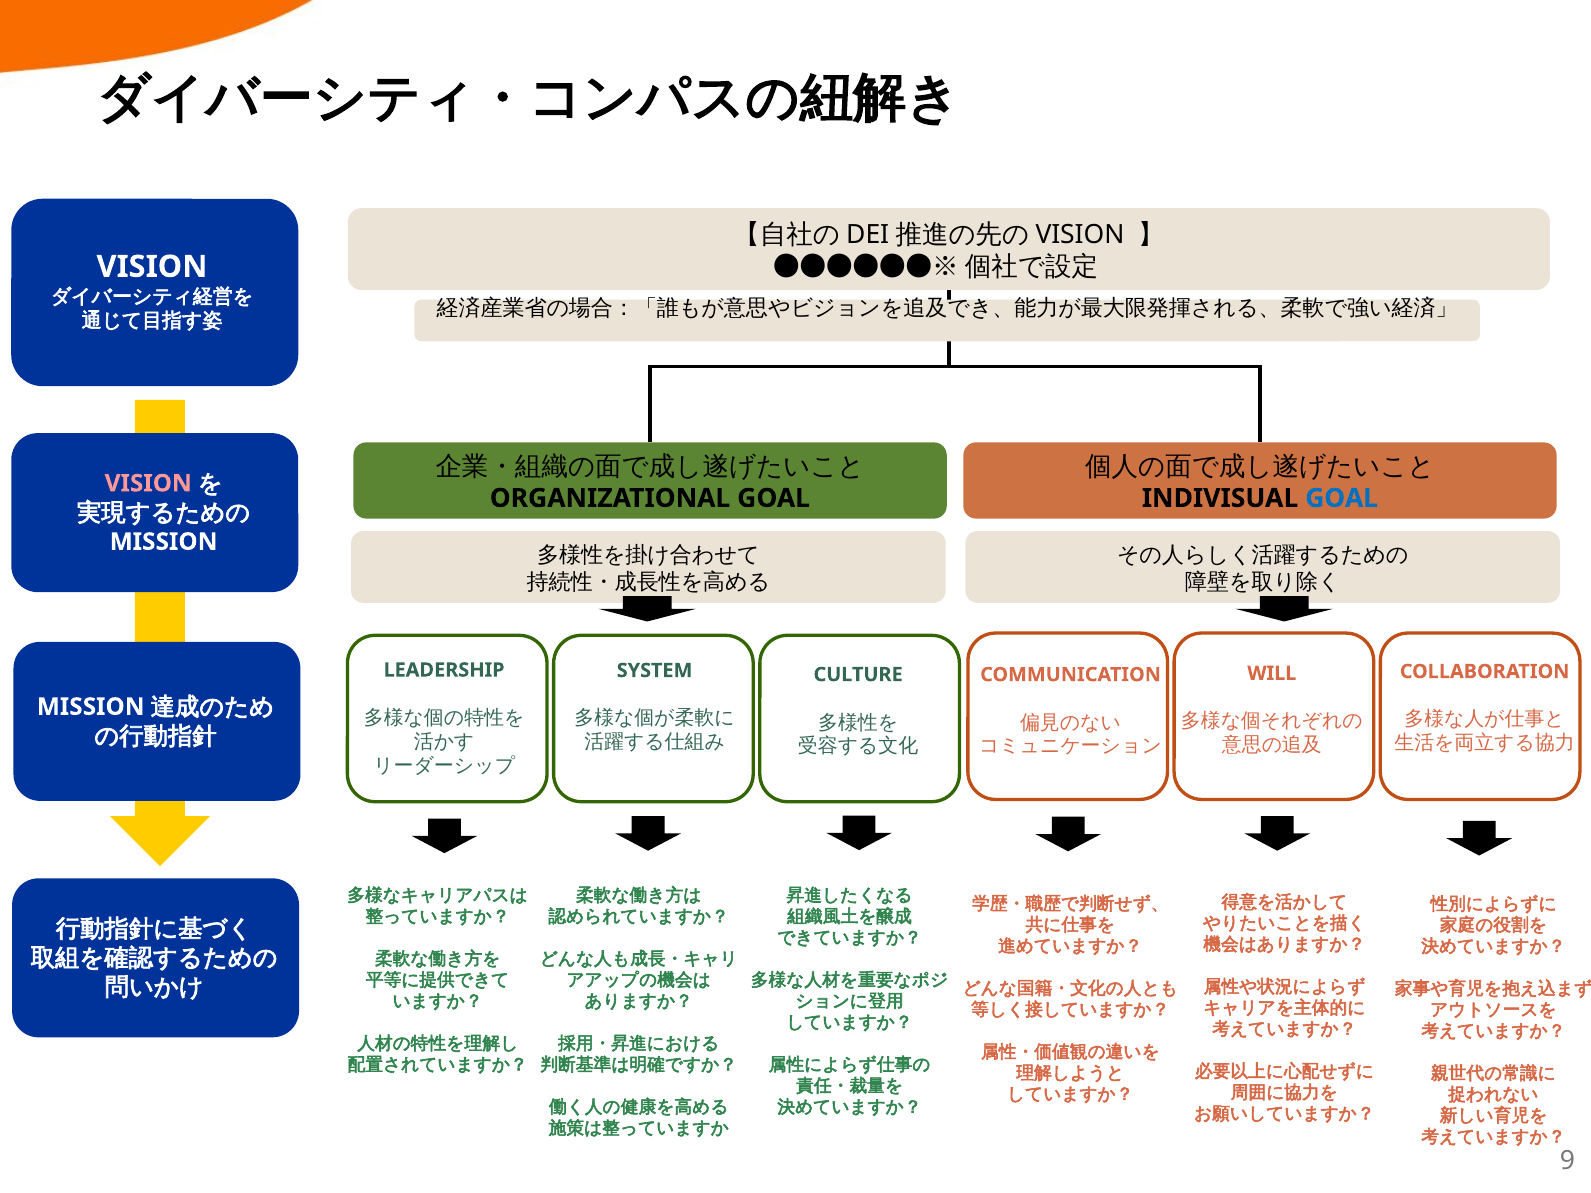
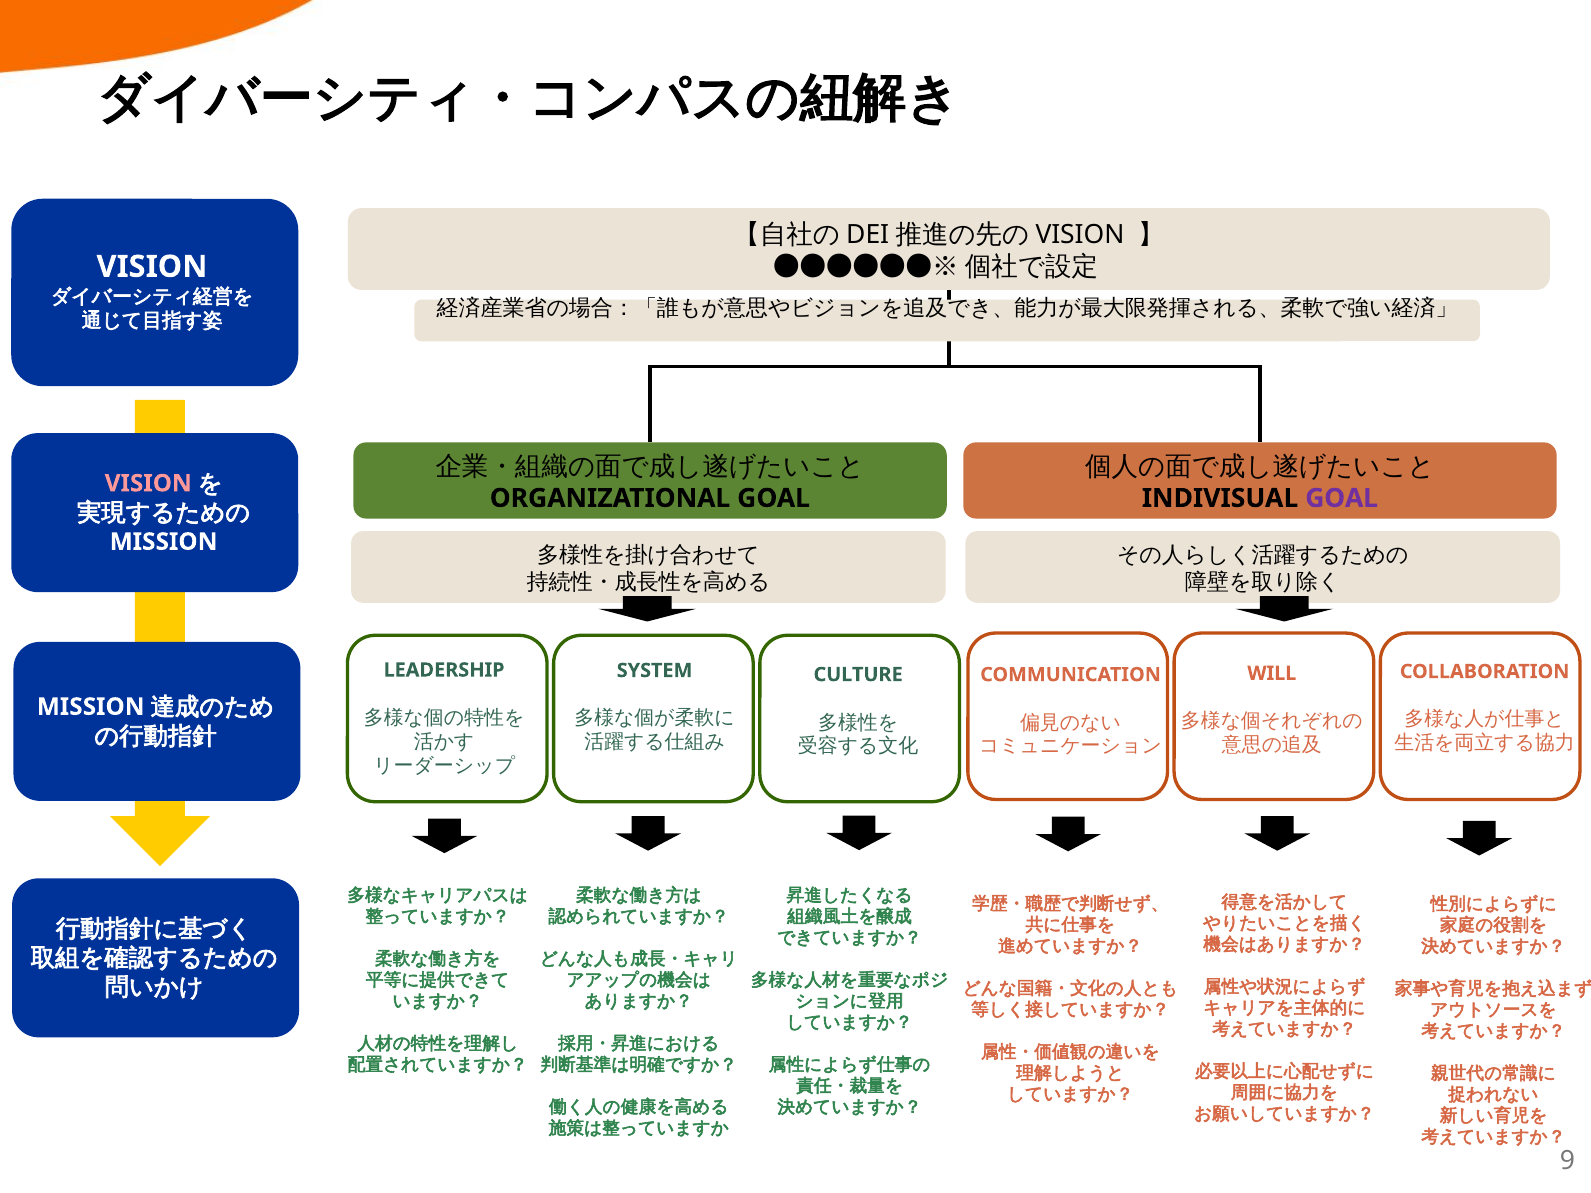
GOAL at (1342, 498) colour: blue -> purple
